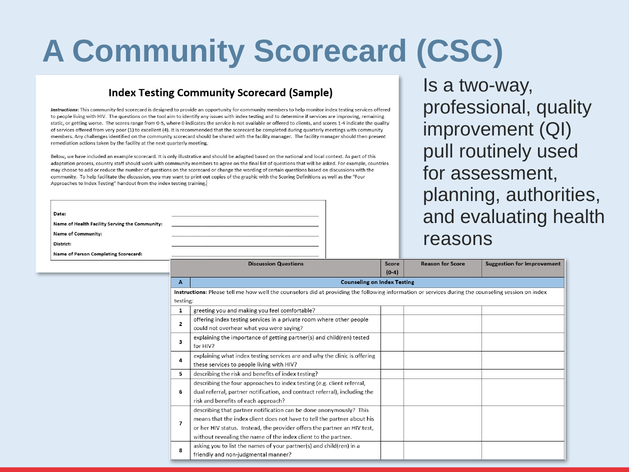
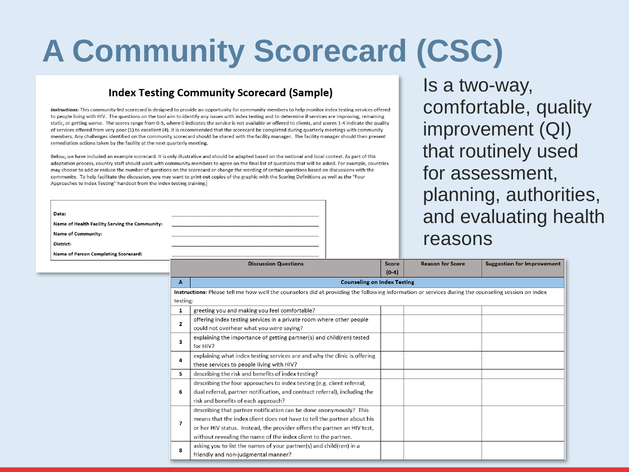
professional: professional -> comfortable
pull: pull -> that
